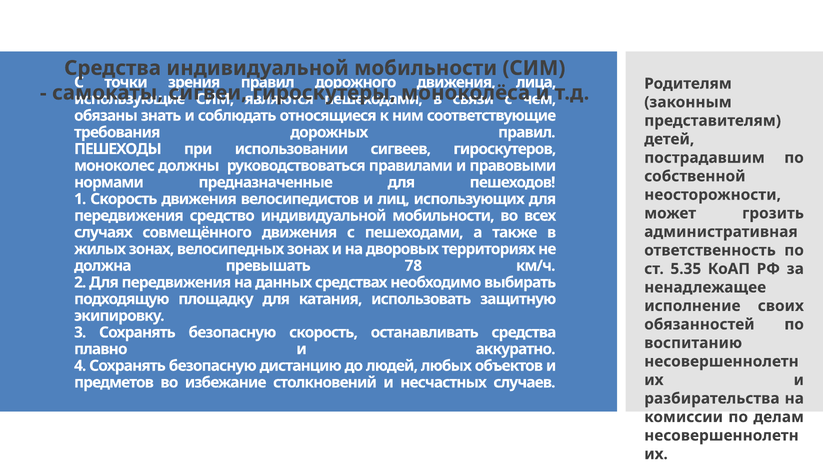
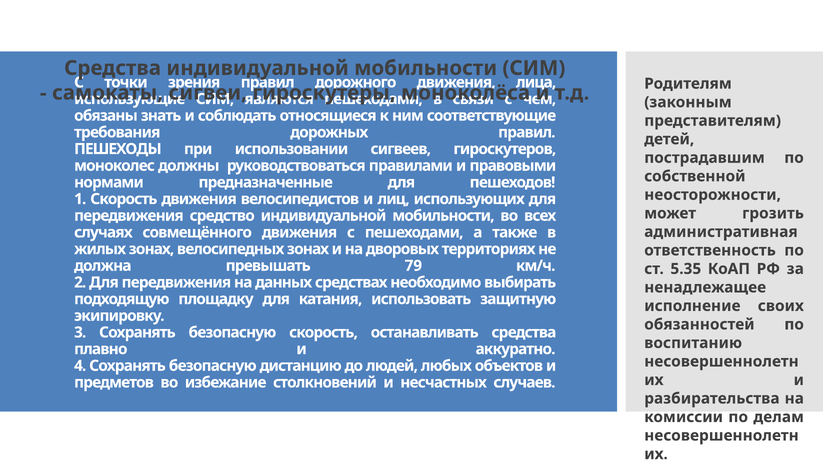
78: 78 -> 79
